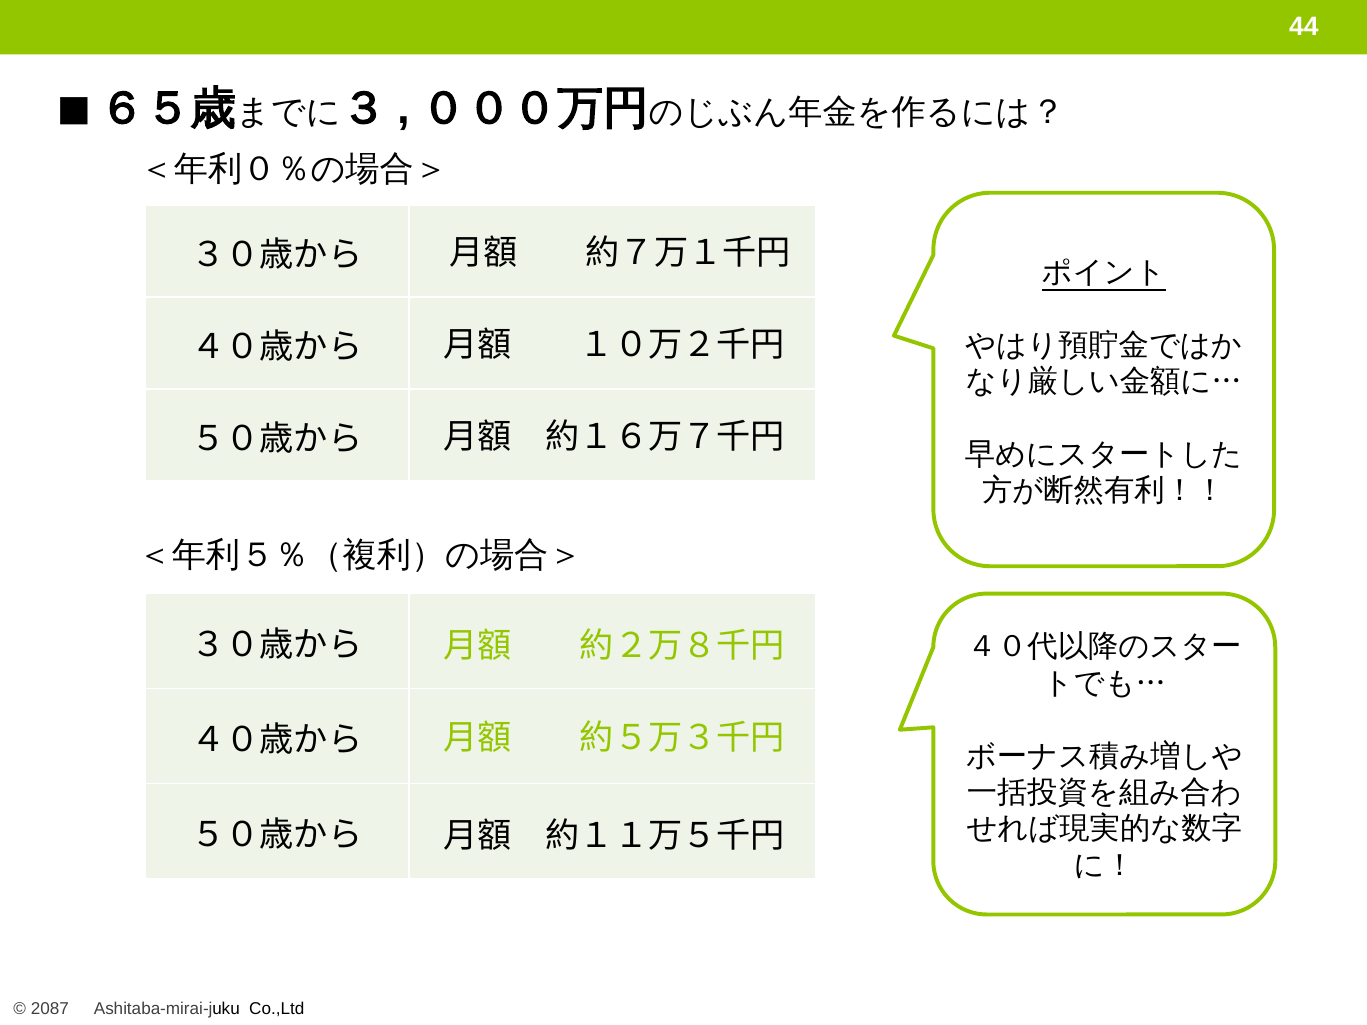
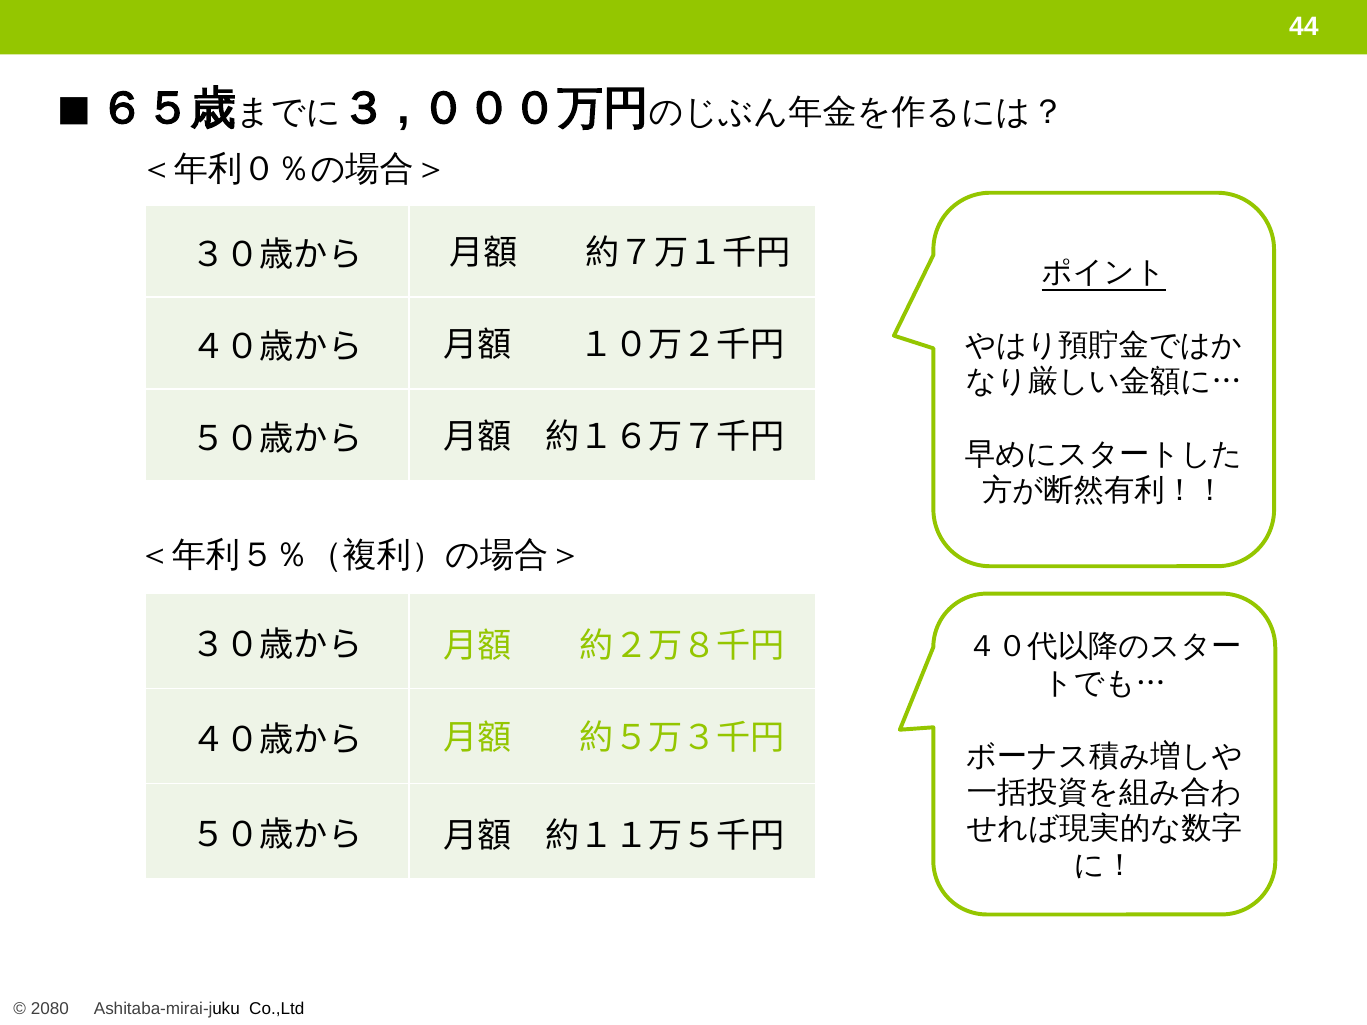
2087: 2087 -> 2080
